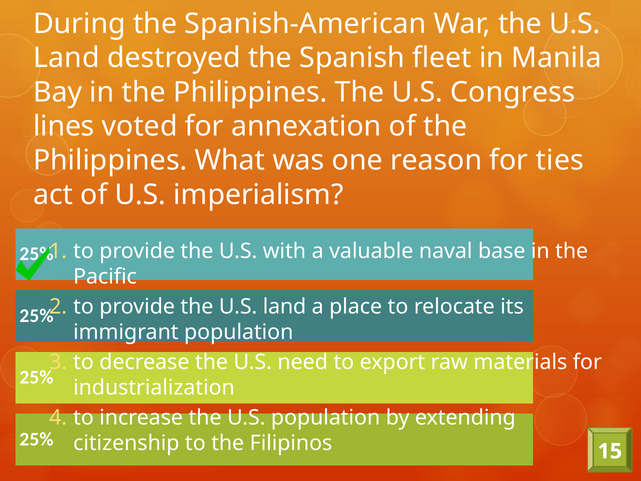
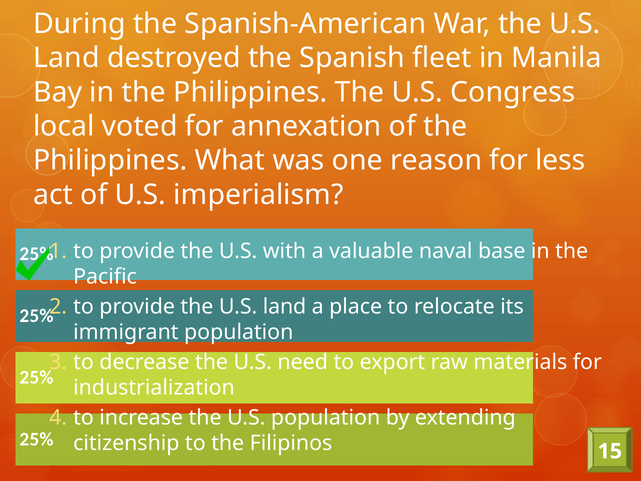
lines: lines -> local
ties: ties -> less
